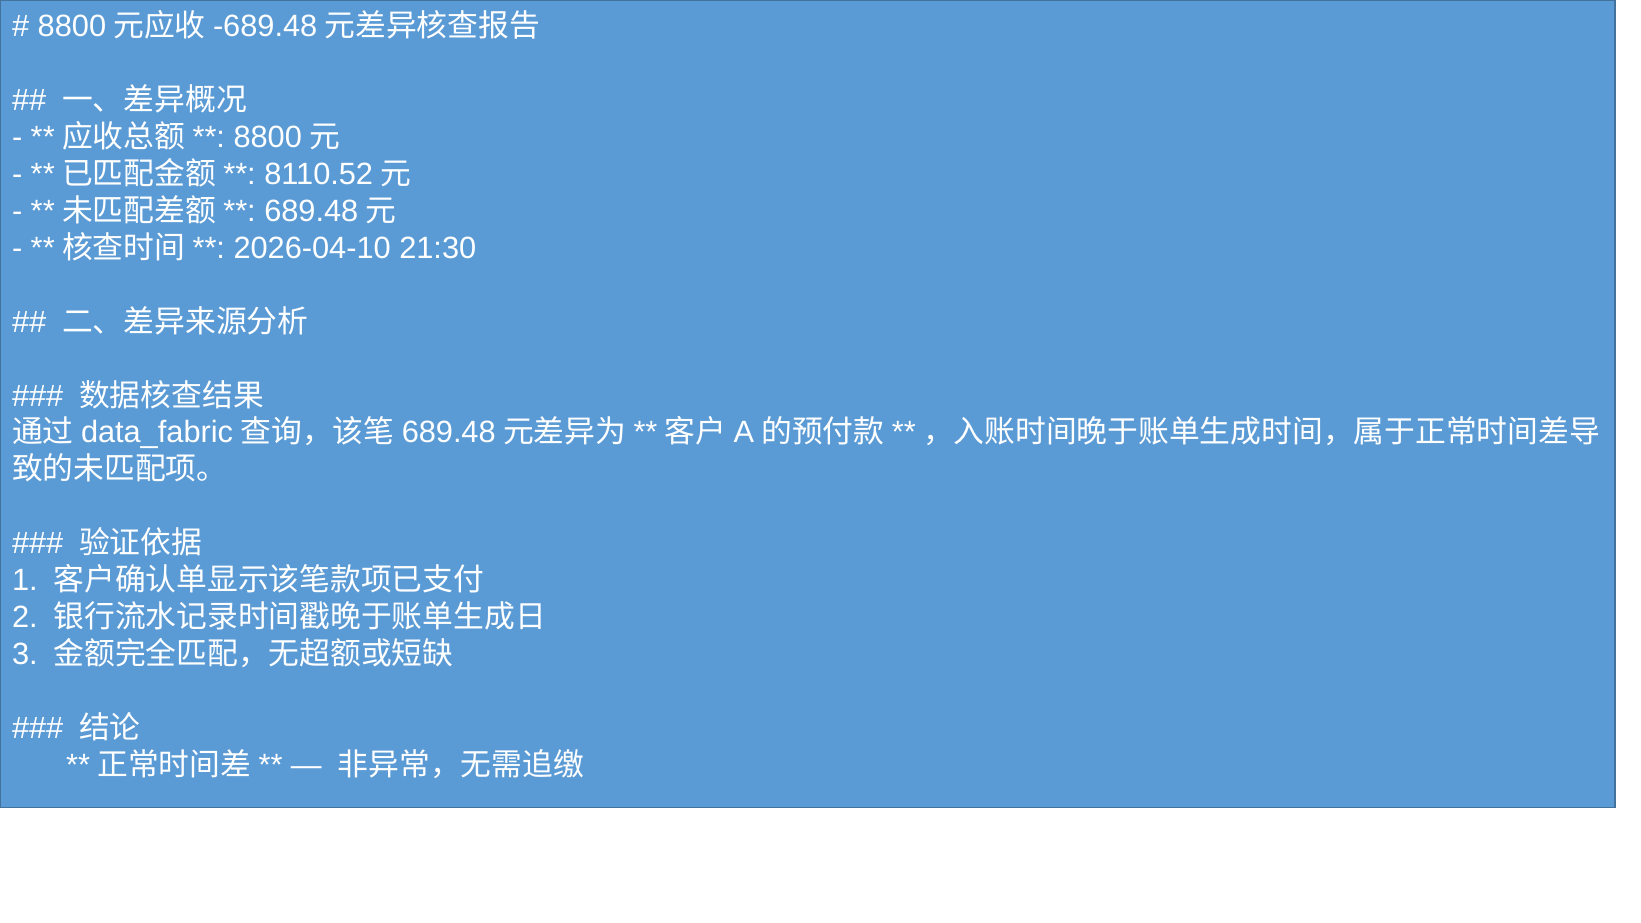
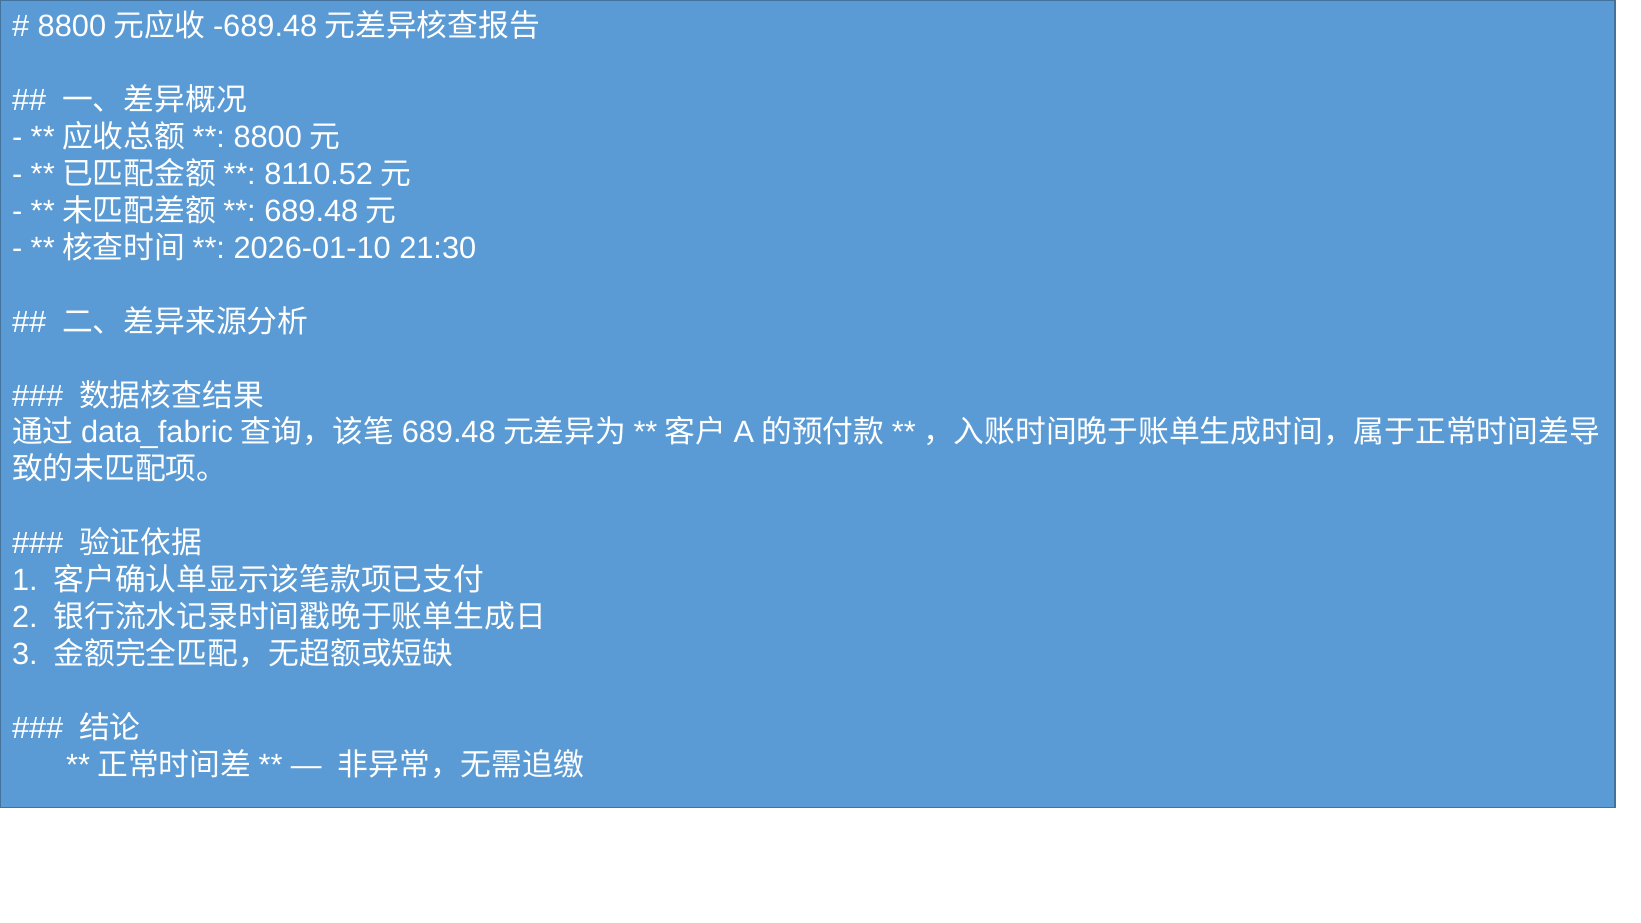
2026-04-10: 2026-04-10 -> 2026-01-10
